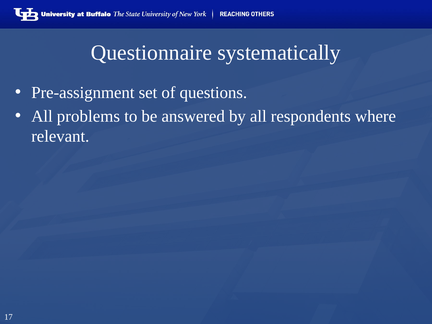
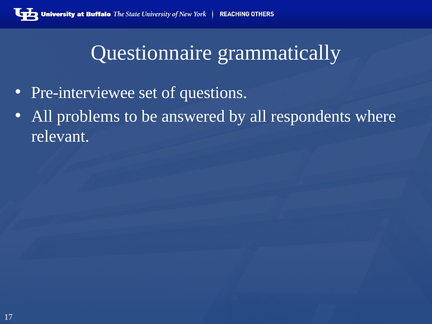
systematically: systematically -> grammatically
Pre-assignment: Pre-assignment -> Pre-interviewee
